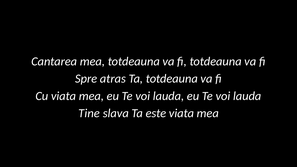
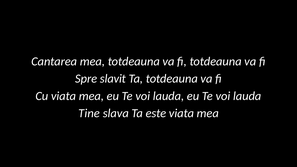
atras: atras -> slavit
